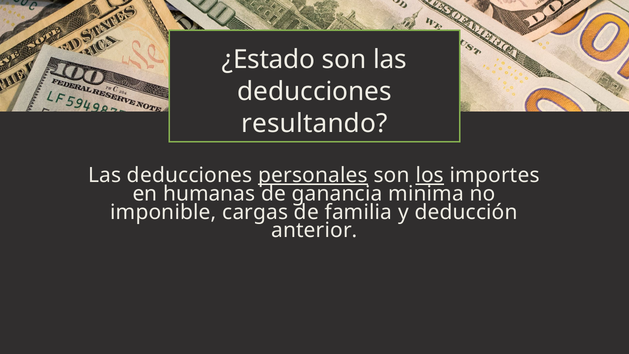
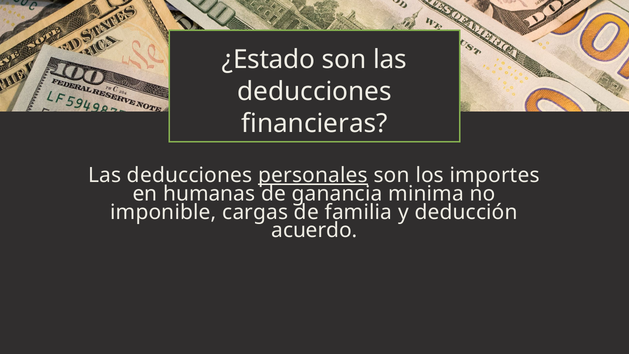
resultando: resultando -> financieras
los underline: present -> none
anterior: anterior -> acuerdo
